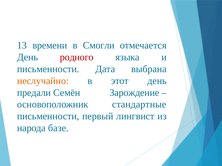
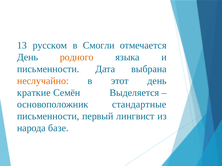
времени: времени -> русском
родного colour: red -> orange
предали: предали -> краткие
Зарождение: Зарождение -> Выделяется
